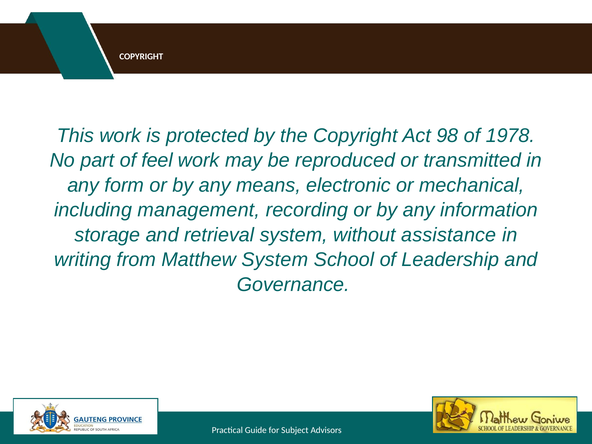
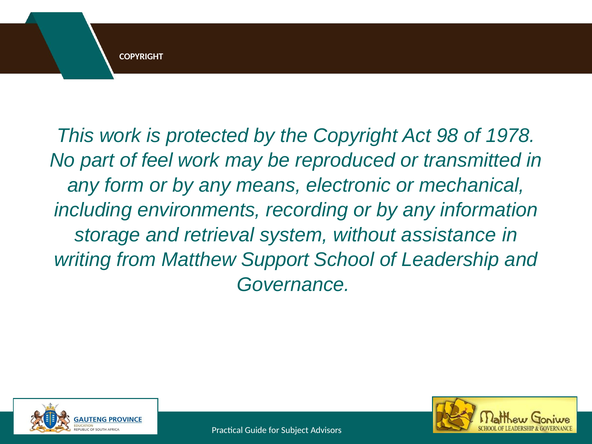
management: management -> environments
Matthew System: System -> Support
